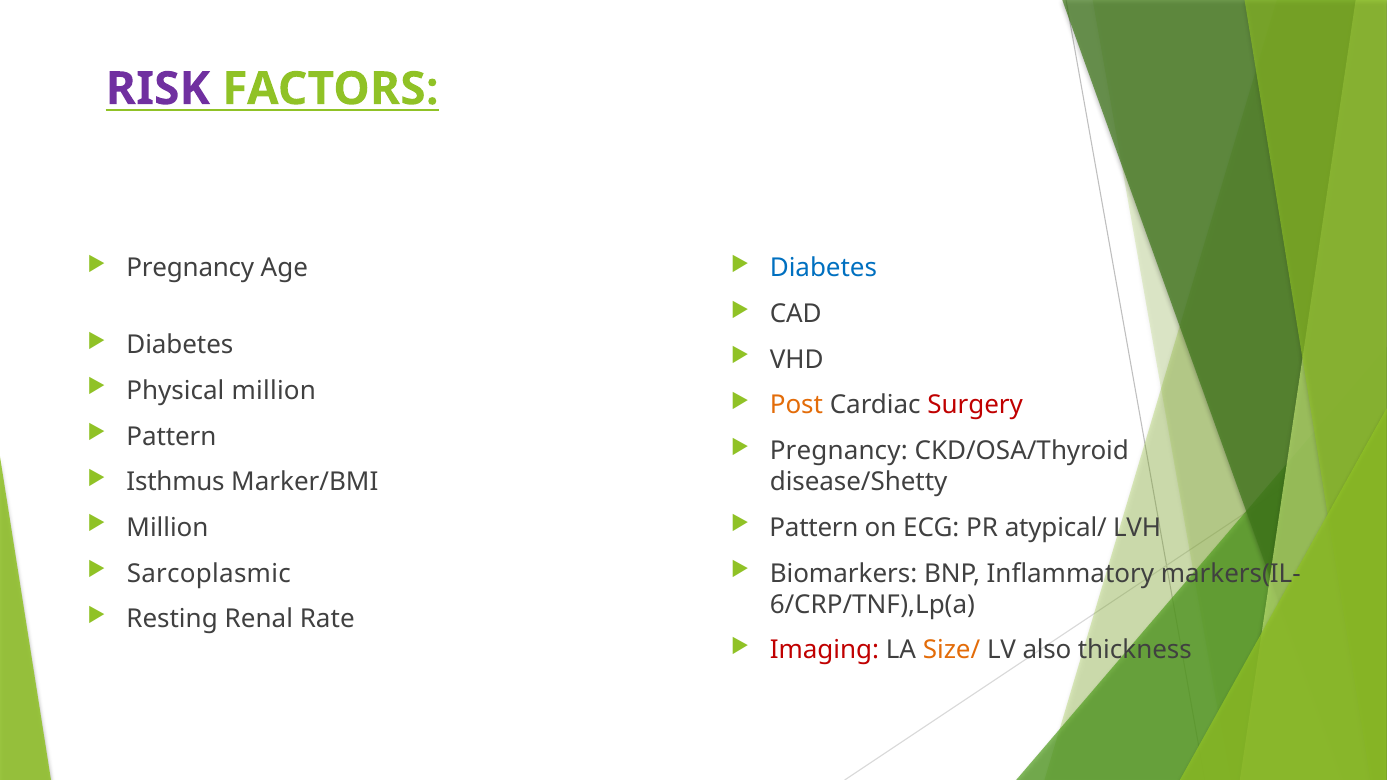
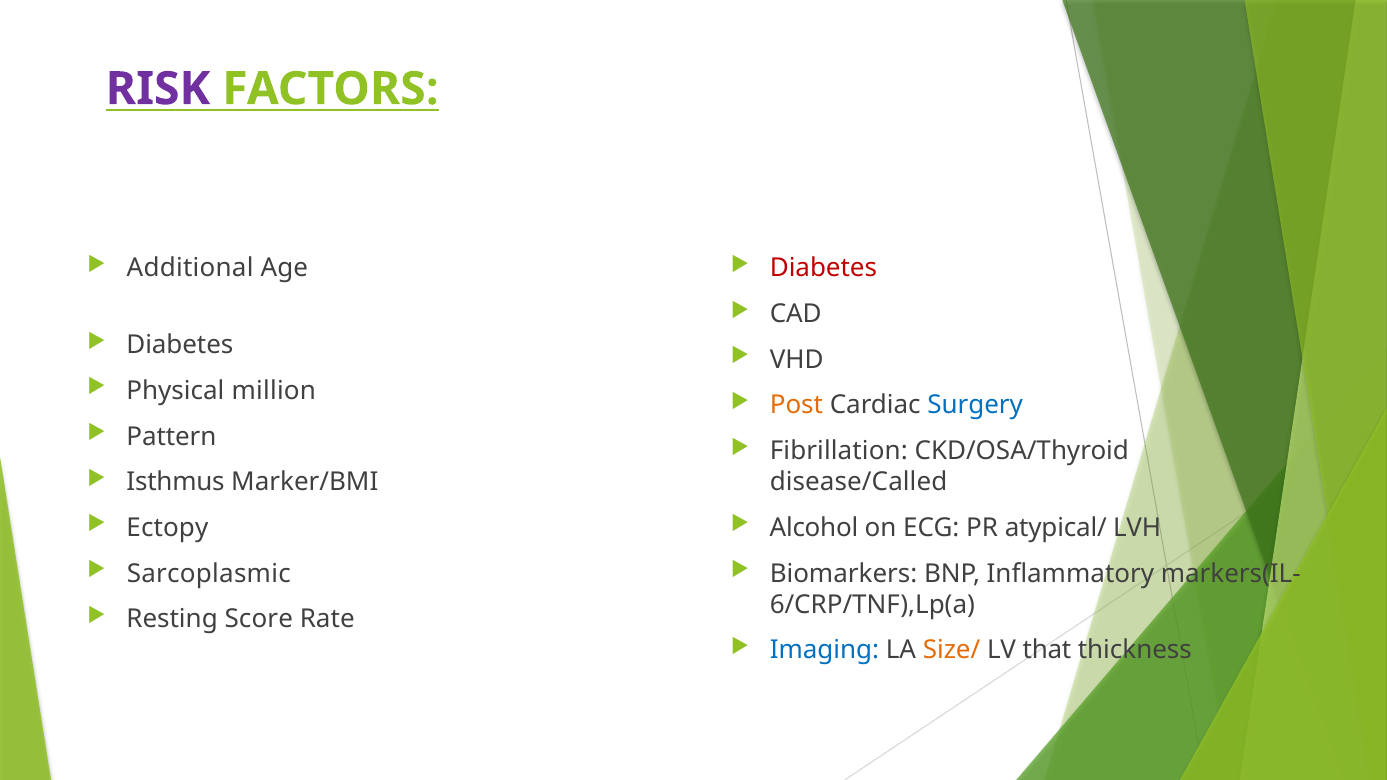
Pregnancy at (190, 268): Pregnancy -> Additional
Diabetes at (823, 268) colour: blue -> red
Surgery colour: red -> blue
Pregnancy at (839, 451): Pregnancy -> Fibrillation
disease/Shetty: disease/Shetty -> disease/Called
Million at (167, 528): Million -> Ectopy
Pattern at (814, 528): Pattern -> Alcohol
Renal: Renal -> Score
Imaging colour: red -> blue
also: also -> that
